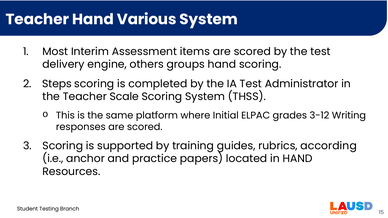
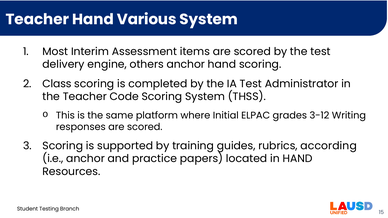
others groups: groups -> anchor
Steps: Steps -> Class
Scale: Scale -> Code
